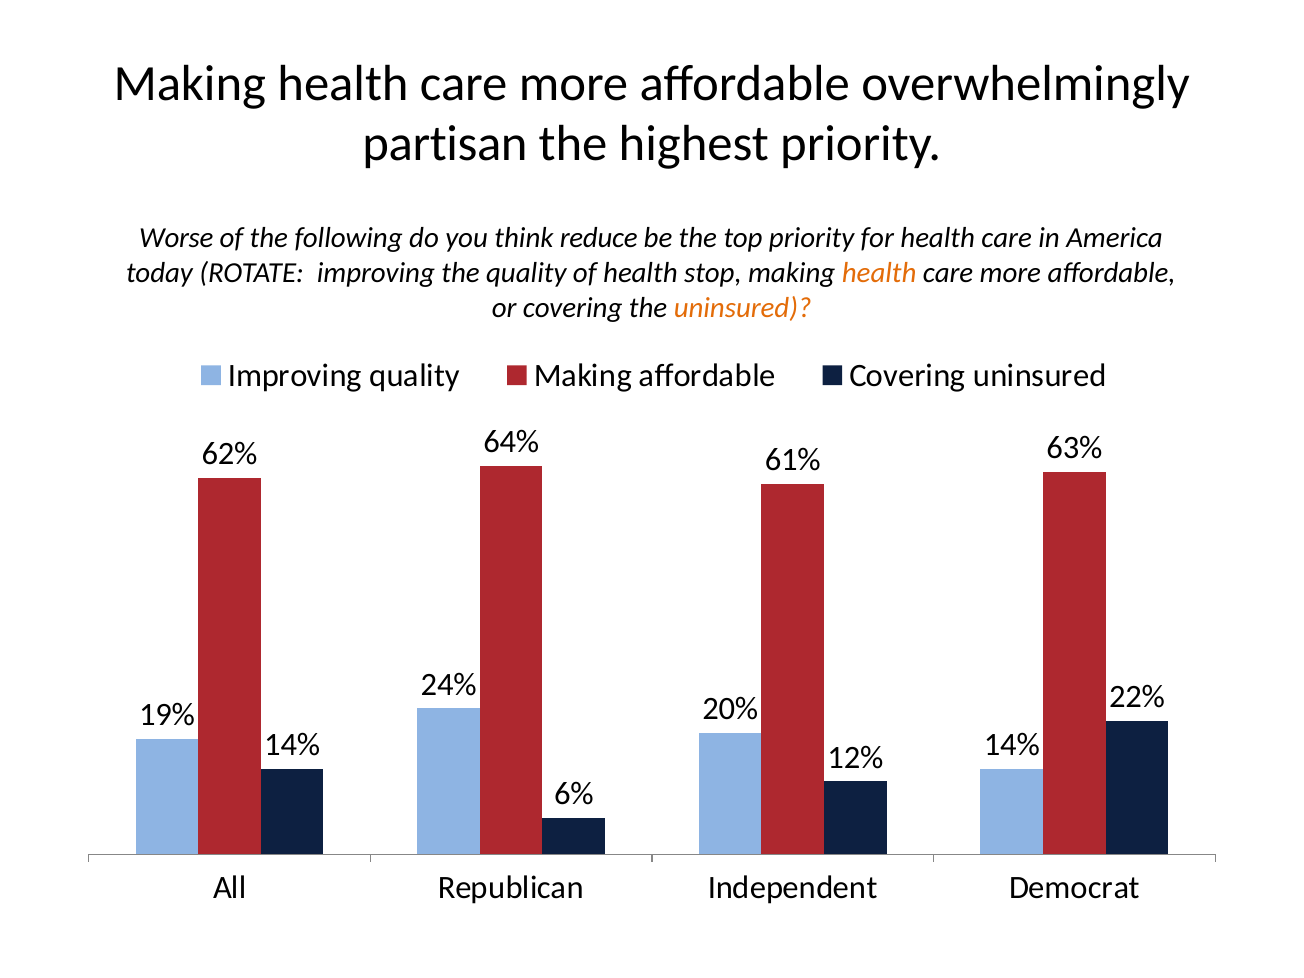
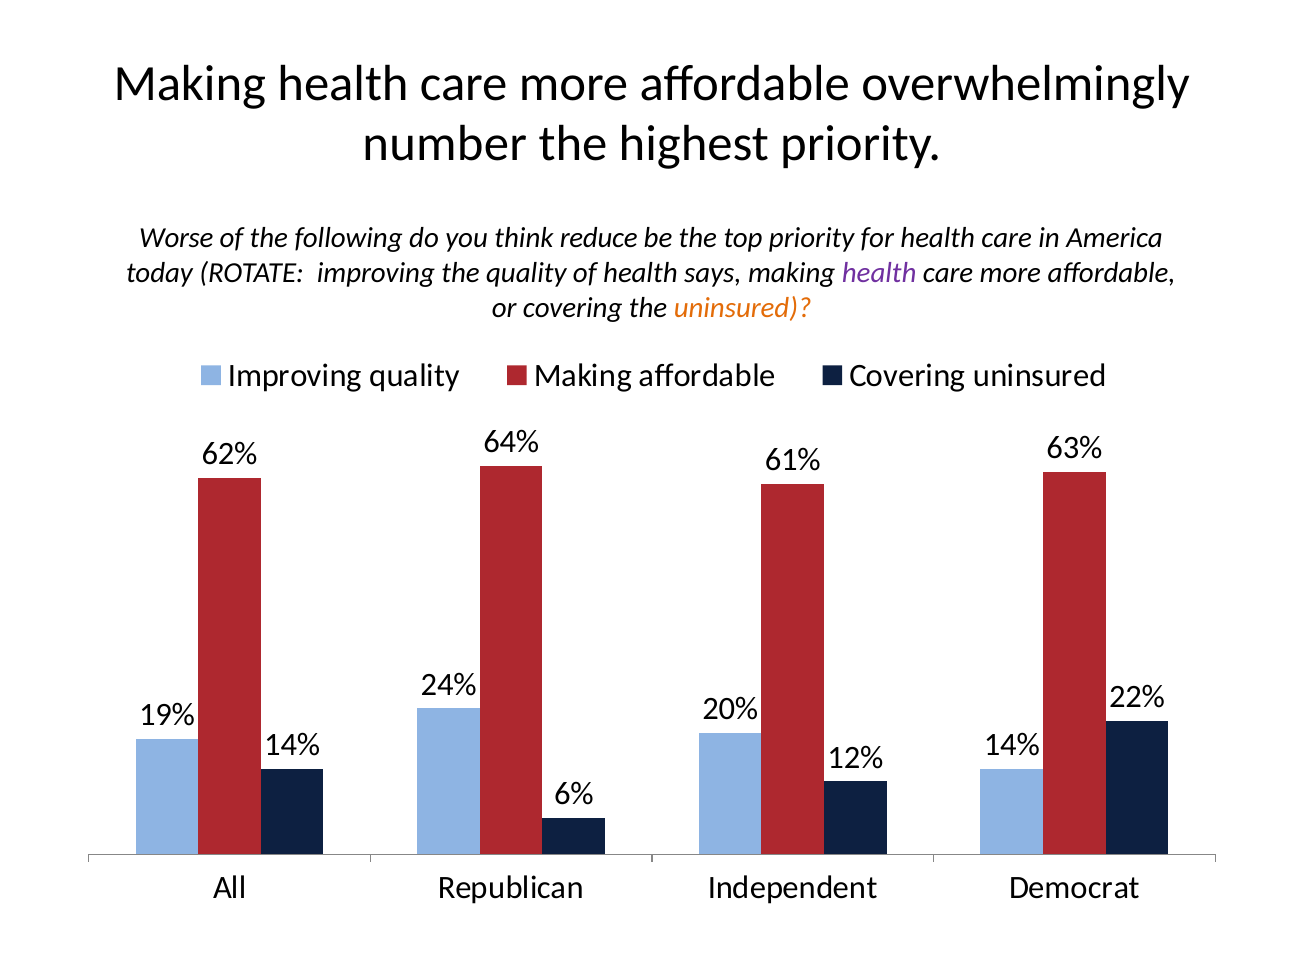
partisan: partisan -> number
stop: stop -> says
health at (879, 273) colour: orange -> purple
